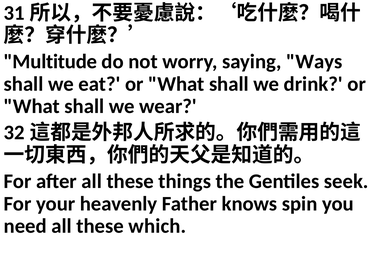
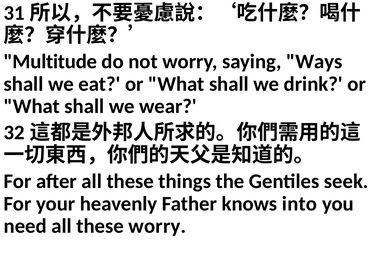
spin: spin -> into
these which: which -> worry
